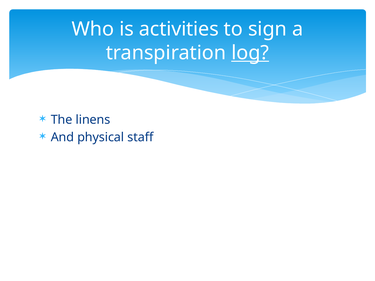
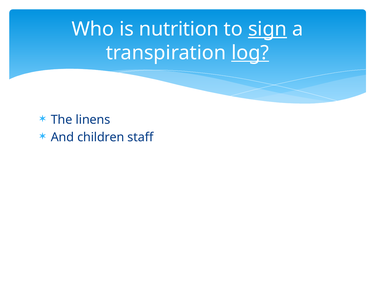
activities: activities -> nutrition
sign underline: none -> present
physical: physical -> children
